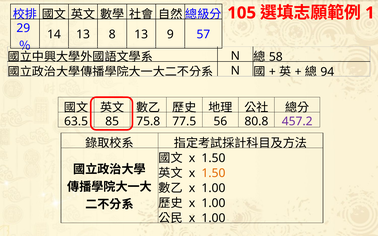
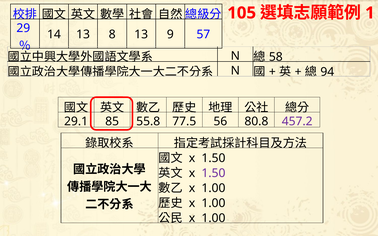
63.5: 63.5 -> 29.1
75.8: 75.8 -> 55.8
1.50 at (213, 173) colour: orange -> purple
